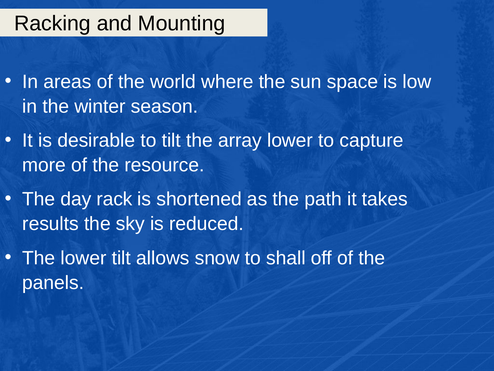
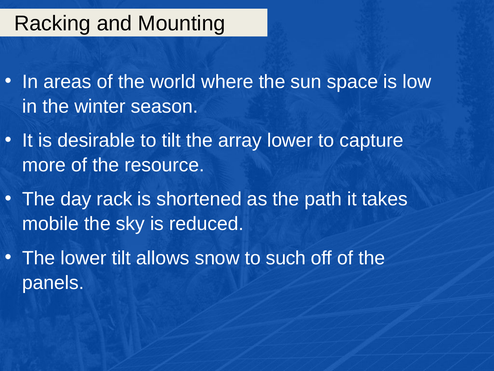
results: results -> mobile
shall: shall -> such
